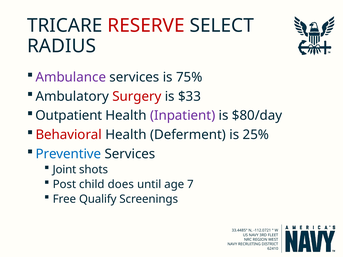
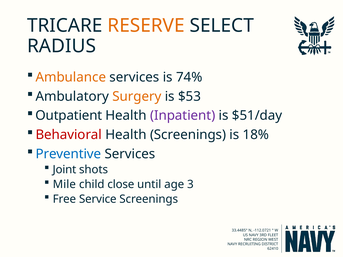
RESERVE colour: red -> orange
Ambulance colour: purple -> orange
75%: 75% -> 74%
Surgery colour: red -> orange
$33: $33 -> $53
$80/day: $80/day -> $51/day
Health Deferment: Deferment -> Screenings
25%: 25% -> 18%
Post: Post -> Mile
does: does -> close
7: 7 -> 3
Qualify: Qualify -> Service
